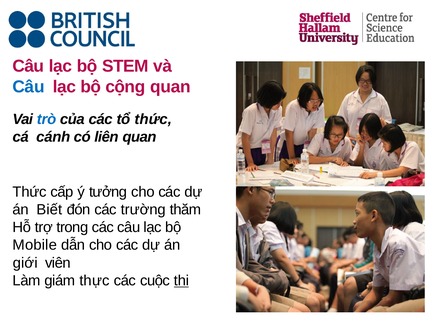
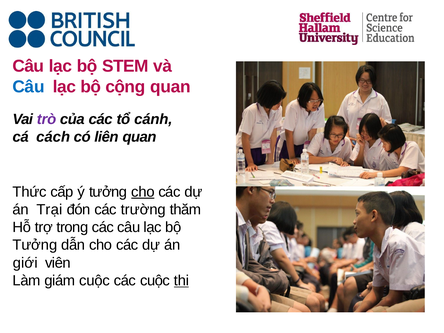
trò colour: blue -> purple
tổ thức: thức -> cánh
cánh: cánh -> cách
cho at (143, 192) underline: none -> present
Biết: Biết -> Trại
Mobile at (35, 245): Mobile -> Tưởng
giám thực: thực -> cuộc
